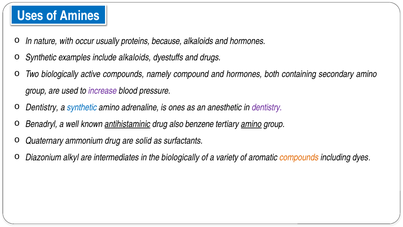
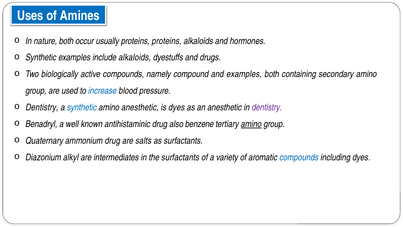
nature with: with -> both
proteins because: because -> proteins
hormones at (244, 74): hormones -> examples
increase colour: purple -> blue
amino adrenaline: adrenaline -> anesthetic
is ones: ones -> dyes
antihistaminic underline: present -> none
solid: solid -> salts
the biologically: biologically -> surfactants
compounds at (299, 157) colour: orange -> blue
